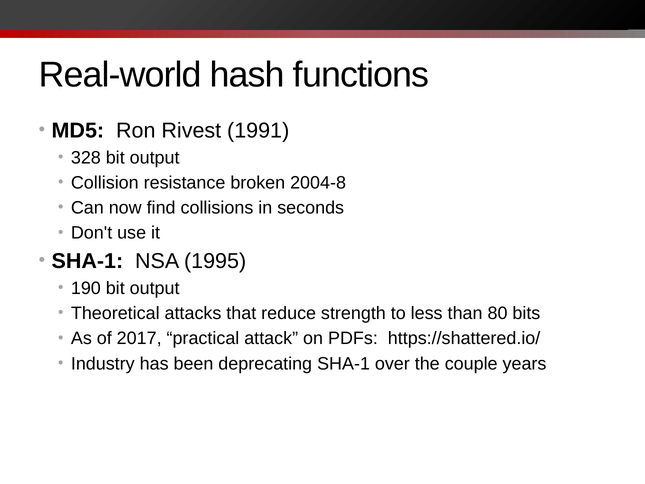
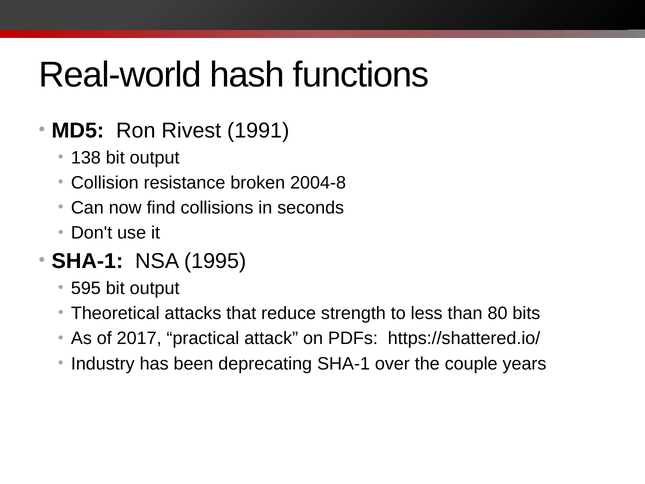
328: 328 -> 138
190: 190 -> 595
